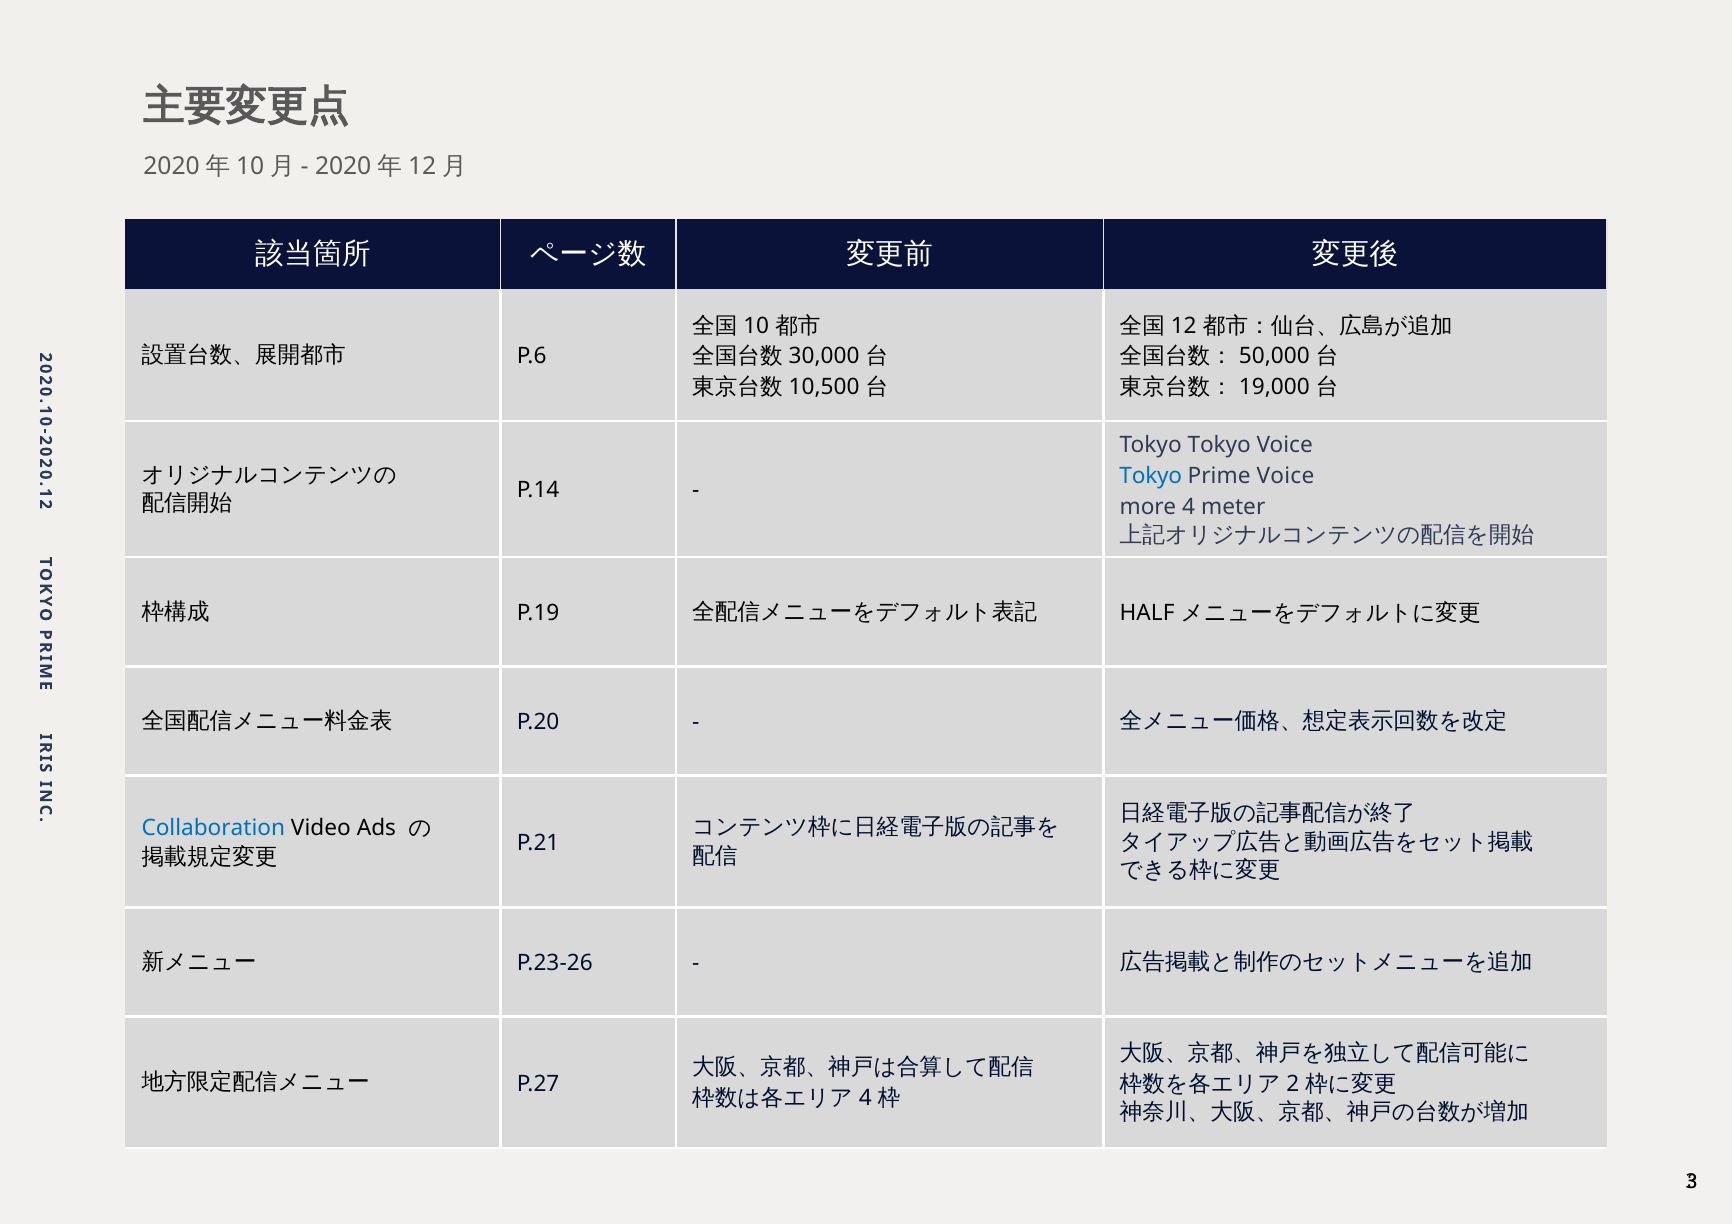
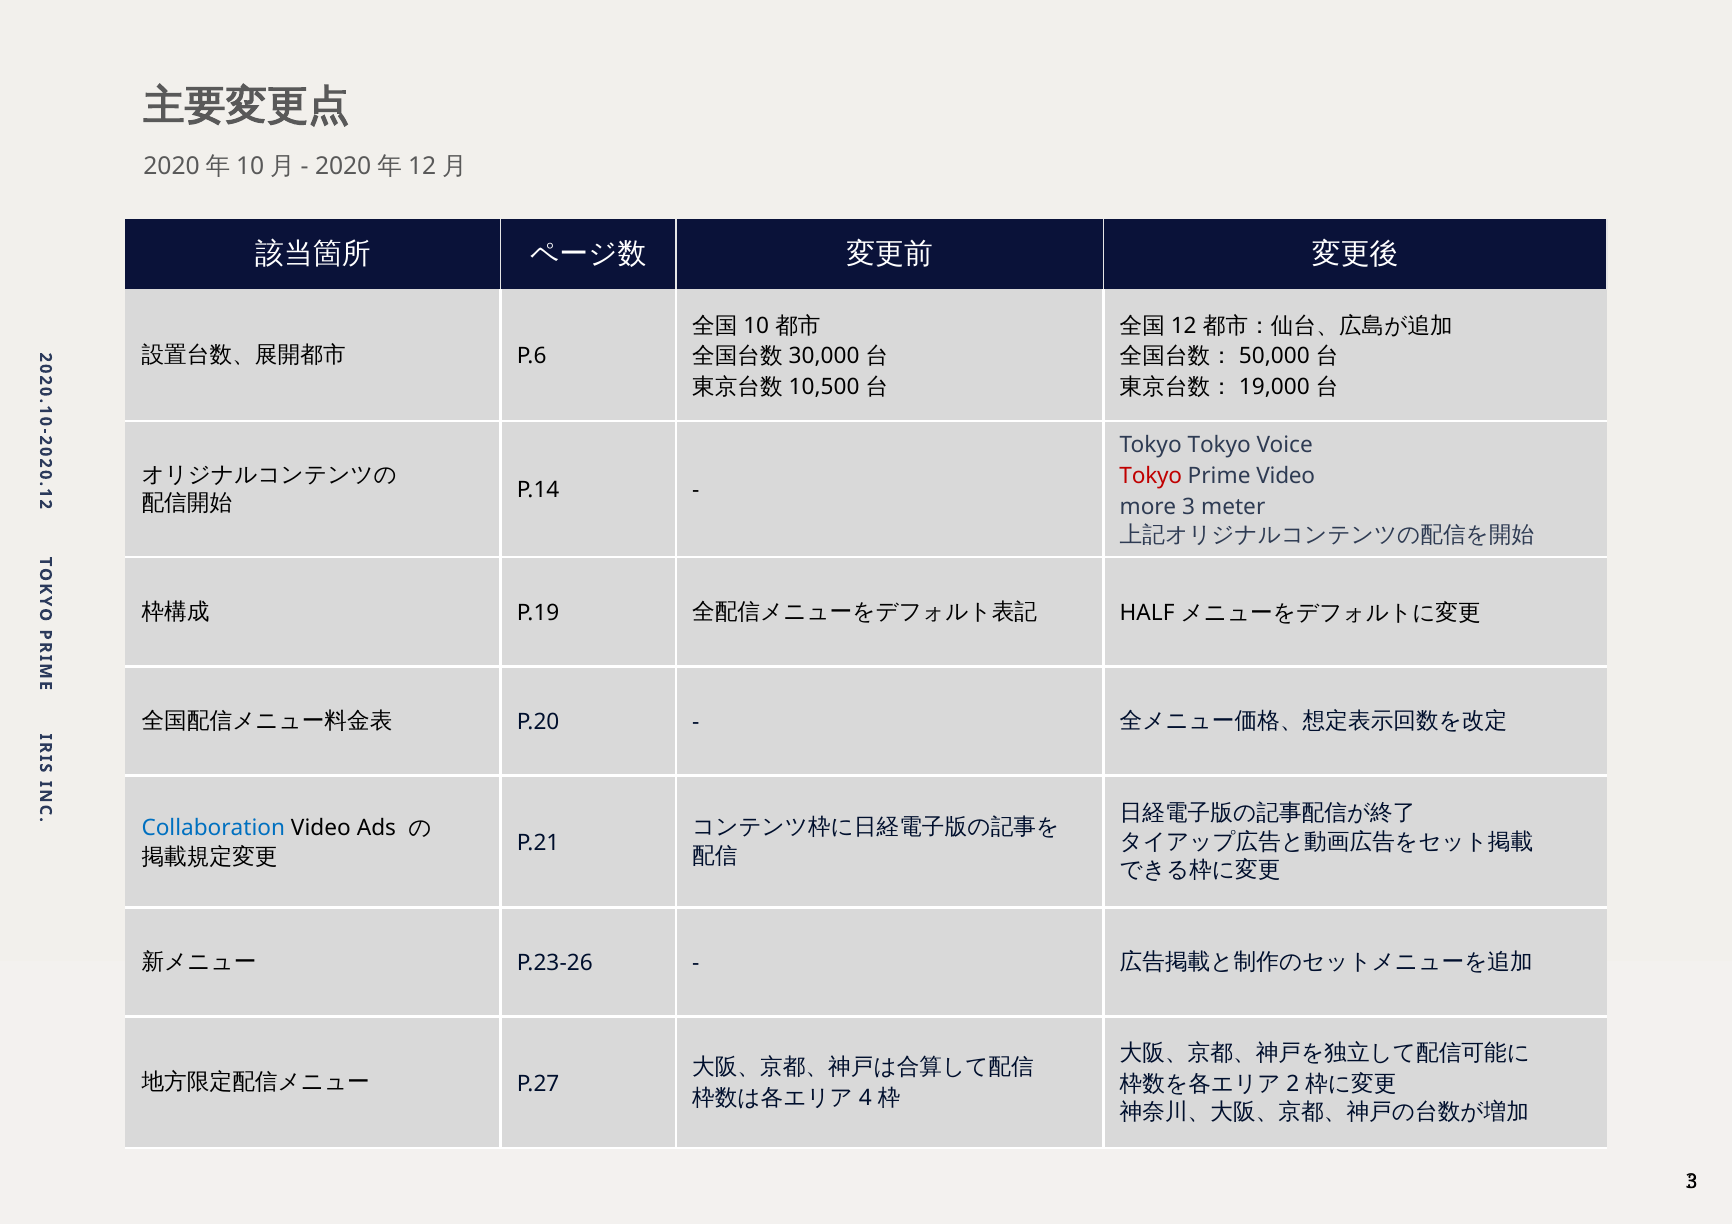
Tokyo at (1151, 476) colour: blue -> red
Prime Voice: Voice -> Video
more 4: 4 -> 3
